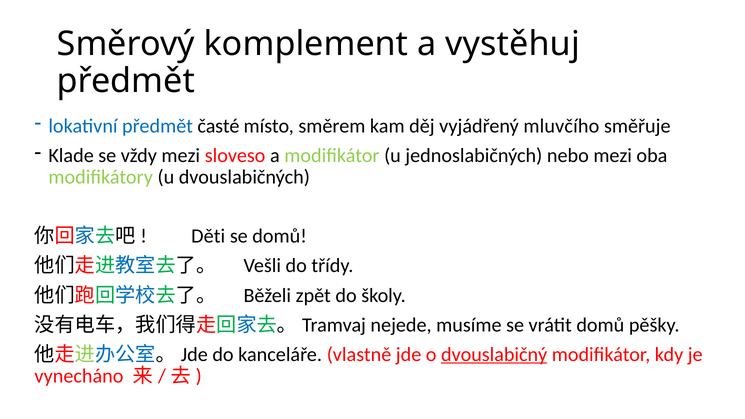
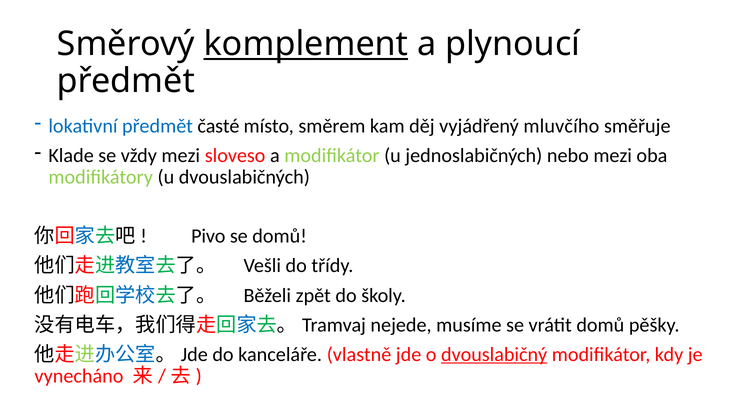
komplement underline: none -> present
vystěhuj: vystěhuj -> plynoucí
Děti: Děti -> Pivo
